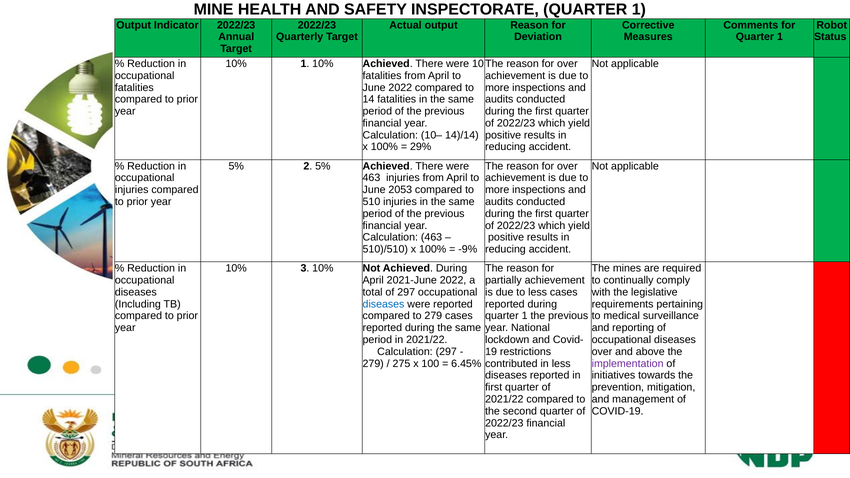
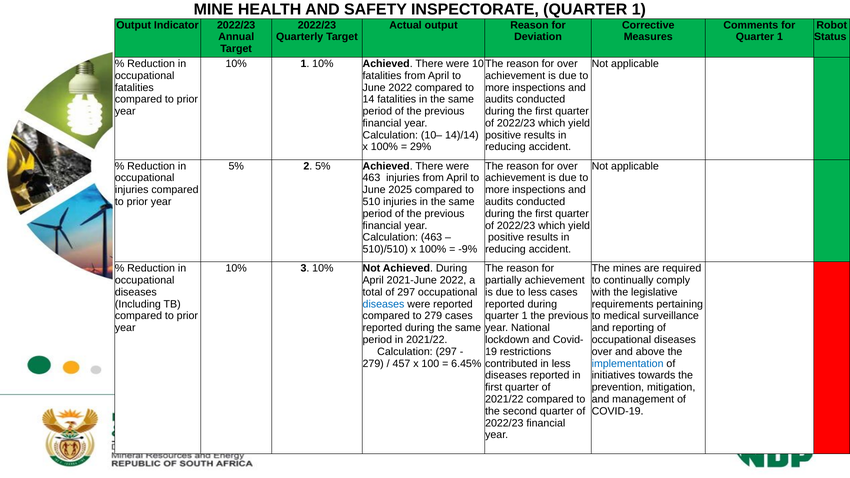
2053: 2053 -> 2025
275: 275 -> 457
implementation colour: purple -> blue
